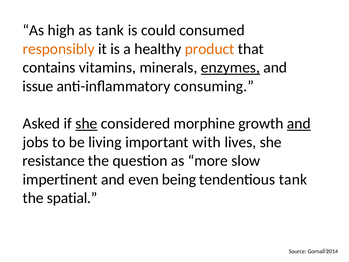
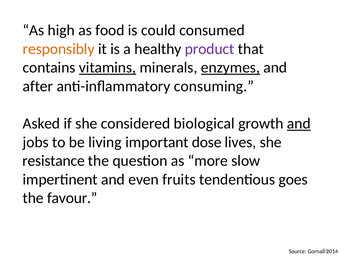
as tank: tank -> food
product colour: orange -> purple
vitamins underline: none -> present
issue: issue -> after
she at (86, 123) underline: present -> none
morphine: morphine -> biological
with: with -> dose
being: being -> fruits
tendentious tank: tank -> goes
spatial: spatial -> favour
